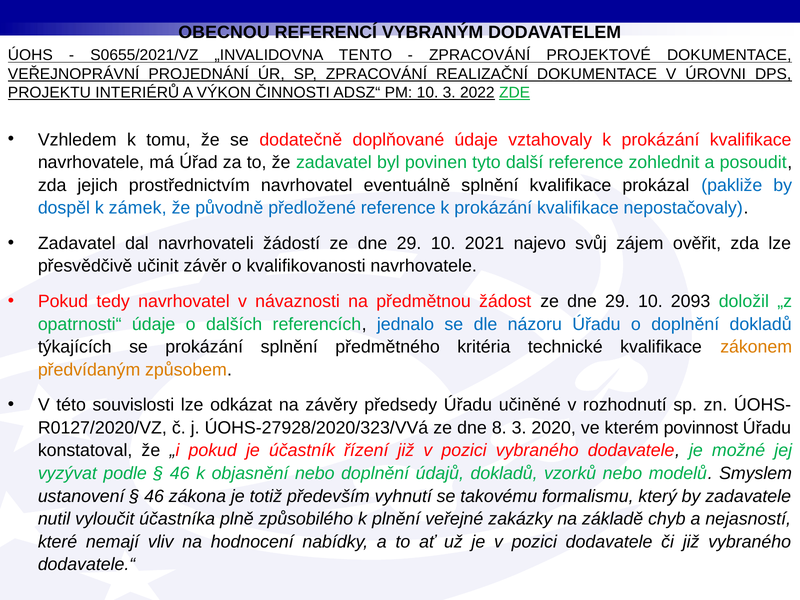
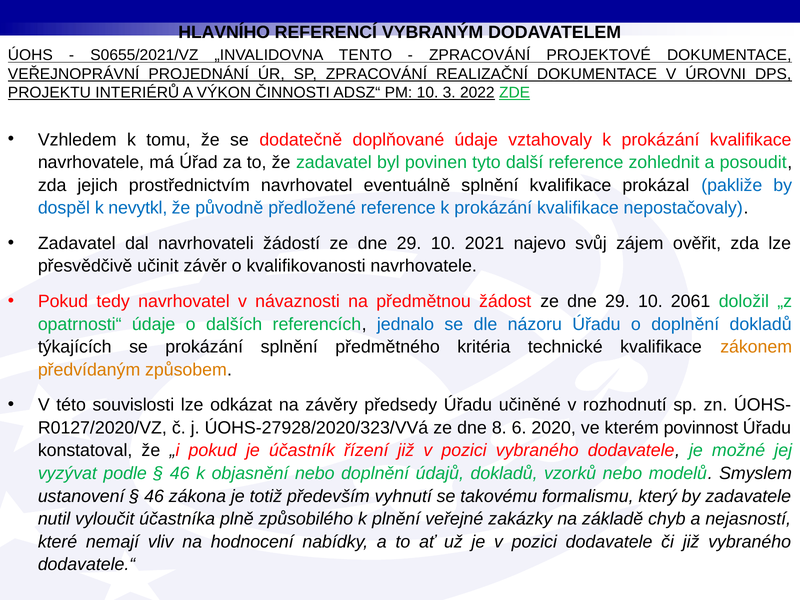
OBECNOU: OBECNOU -> HLAVNÍHO
zámek: zámek -> nevytkl
2093: 2093 -> 2061
8 3: 3 -> 6
